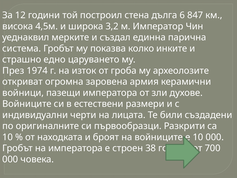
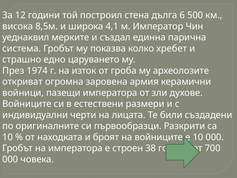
847: 847 -> 500
4,5м: 4,5м -> 8,5м
3,2: 3,2 -> 4,1
инките: инките -> хребет
